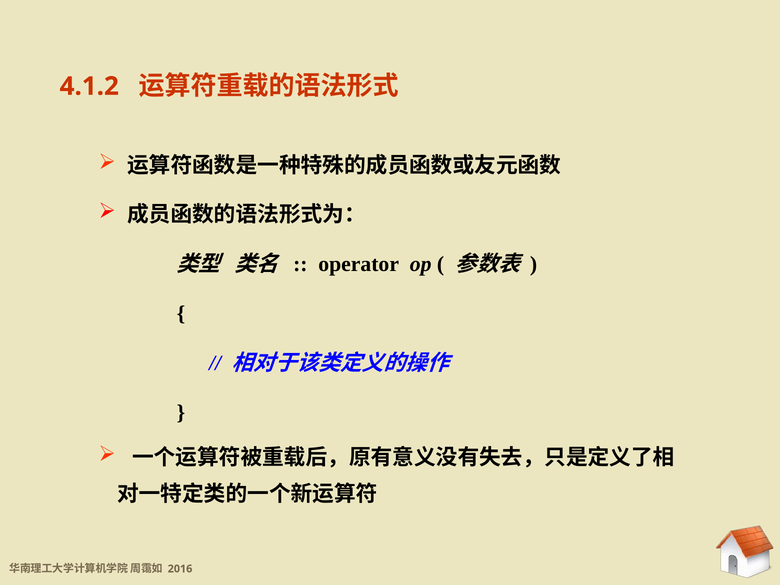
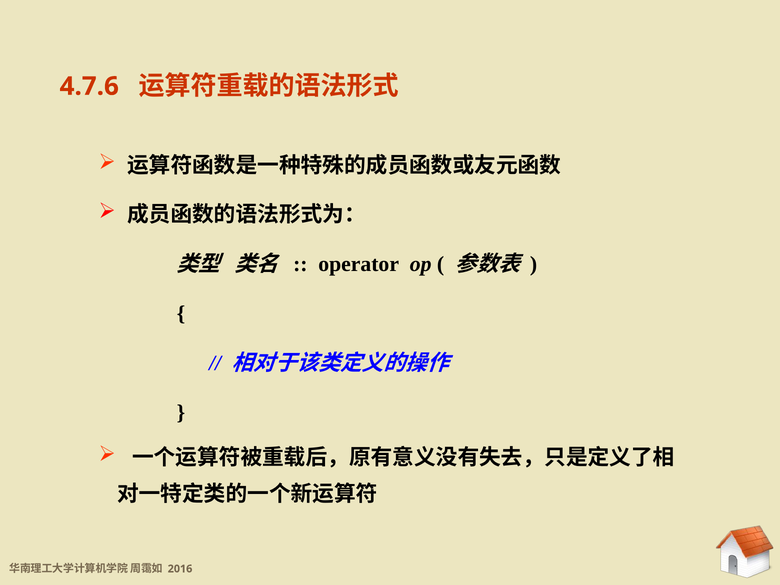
4.1.2: 4.1.2 -> 4.7.6
